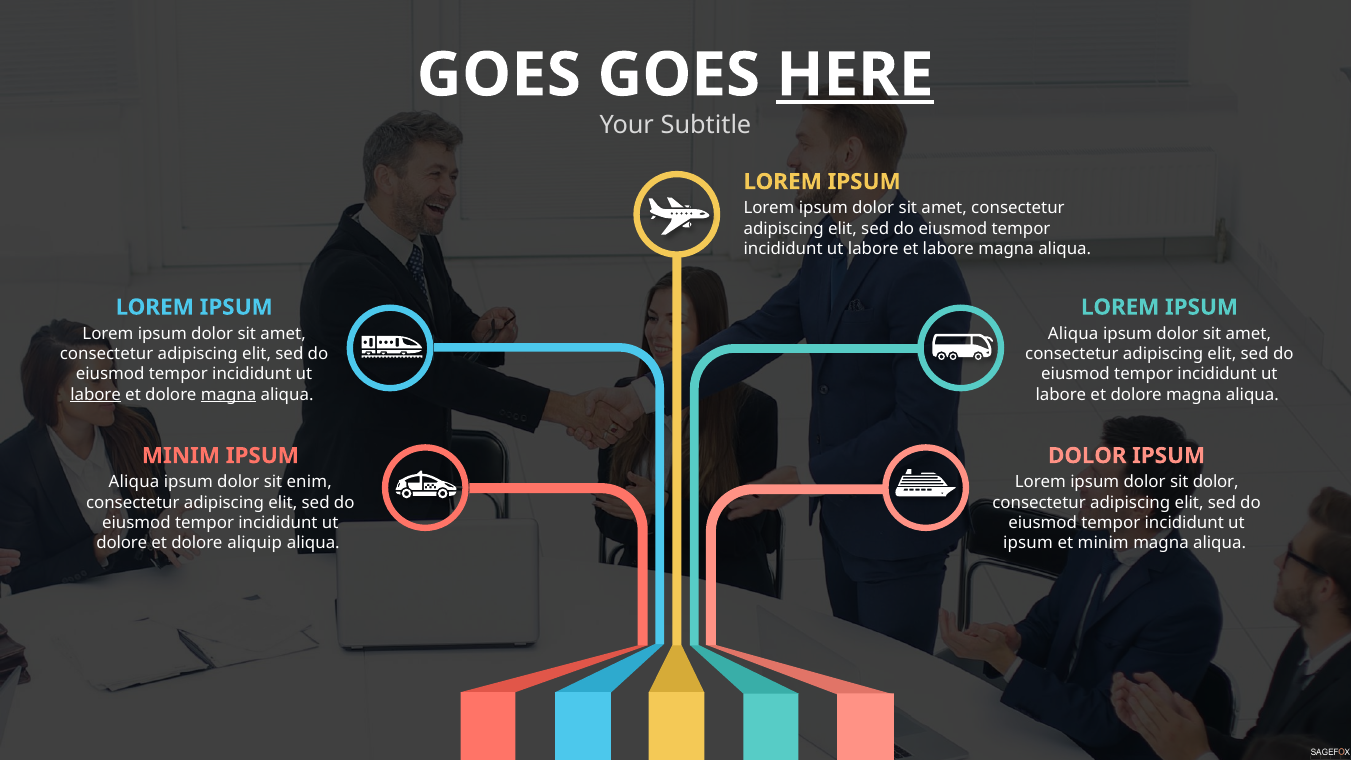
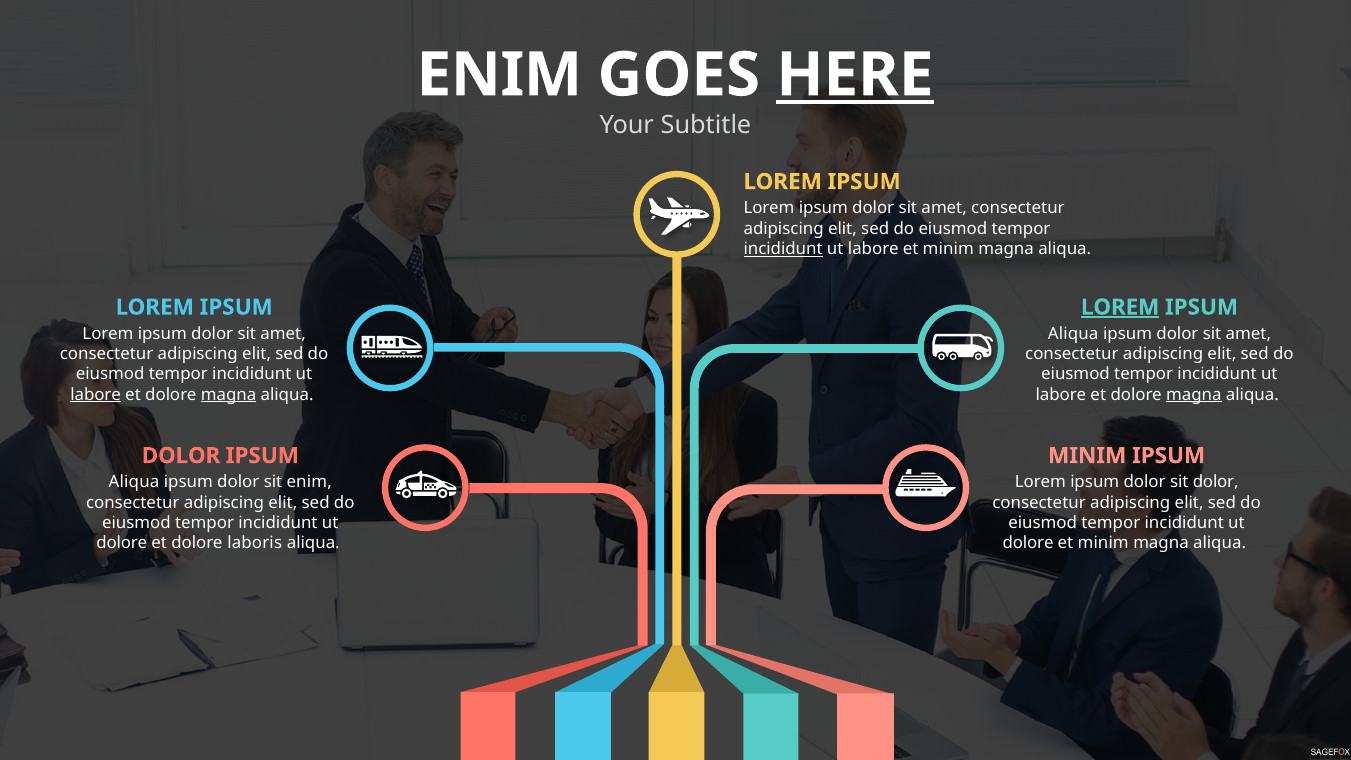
GOES at (499, 75): GOES -> ENIM
incididunt at (783, 249) underline: none -> present
labore et labore: labore -> minim
LOREM at (1120, 307) underline: none -> present
magna at (1194, 395) underline: none -> present
MINIM at (181, 456): MINIM -> DOLOR
DOLOR at (1087, 456): DOLOR -> MINIM
aliquip: aliquip -> laboris
ipsum at (1028, 543): ipsum -> dolore
